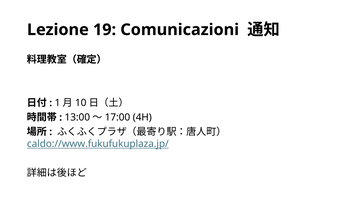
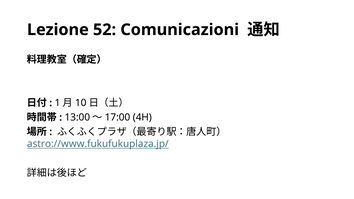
19: 19 -> 52
caldo://www.fukufukuplaza.jp/: caldo://www.fukufukuplaza.jp/ -> astro://www.fukufukuplaza.jp/
